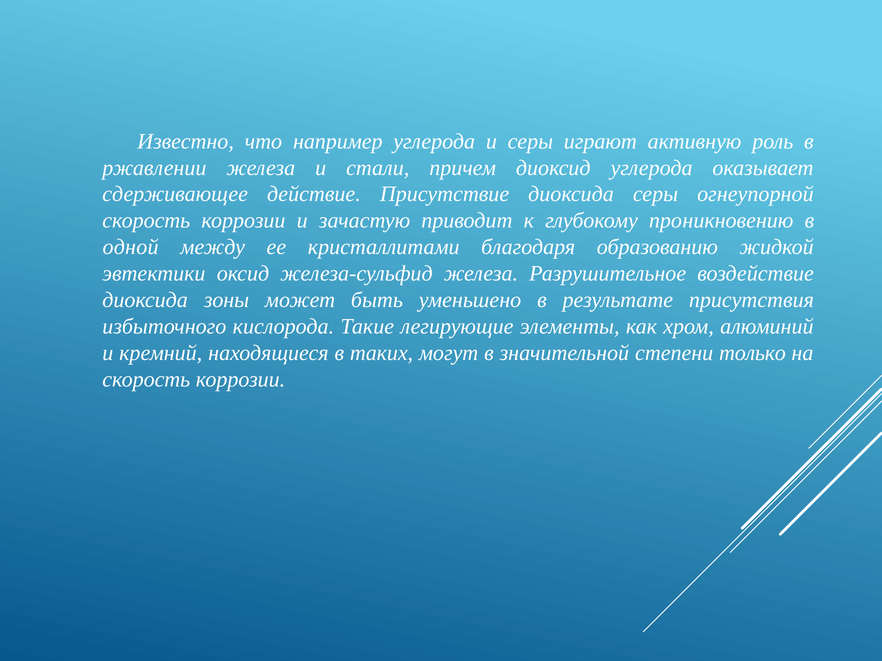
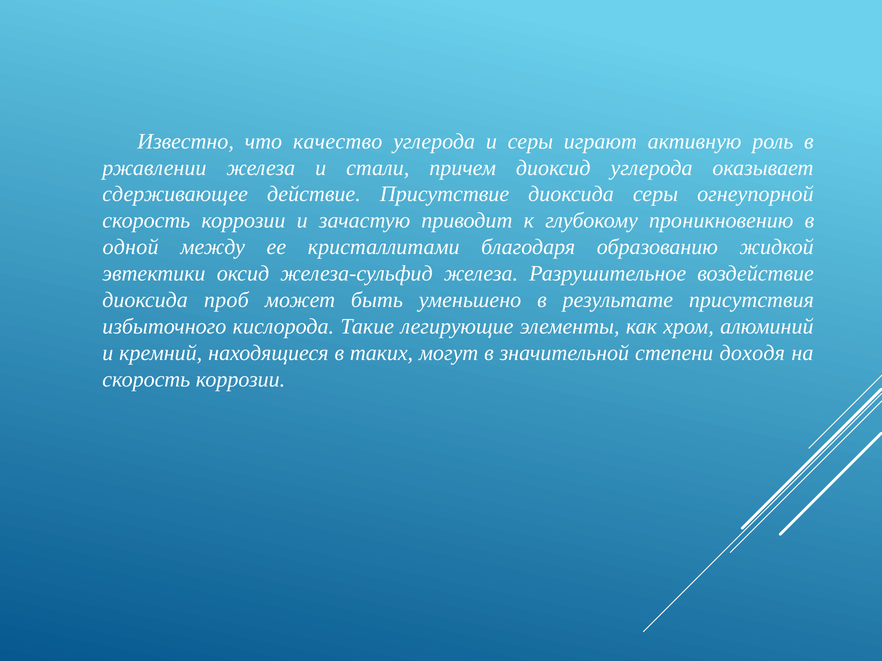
например: например -> качество
зоны: зоны -> проб
только: только -> доходя
